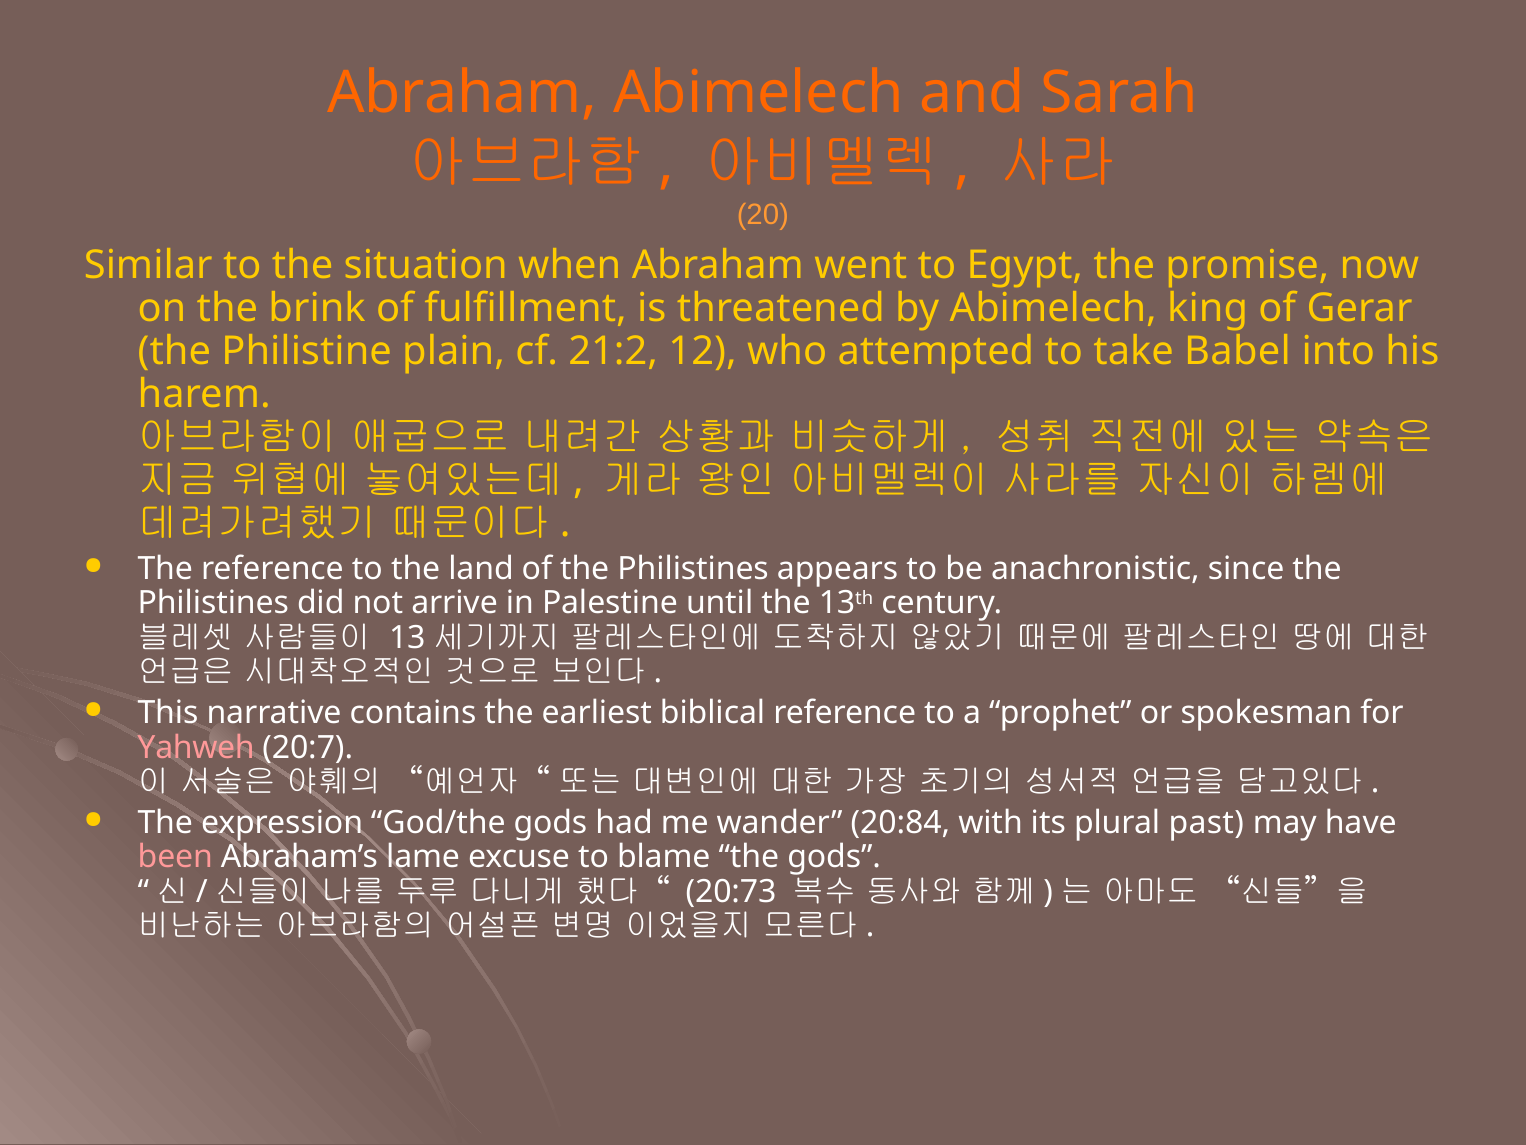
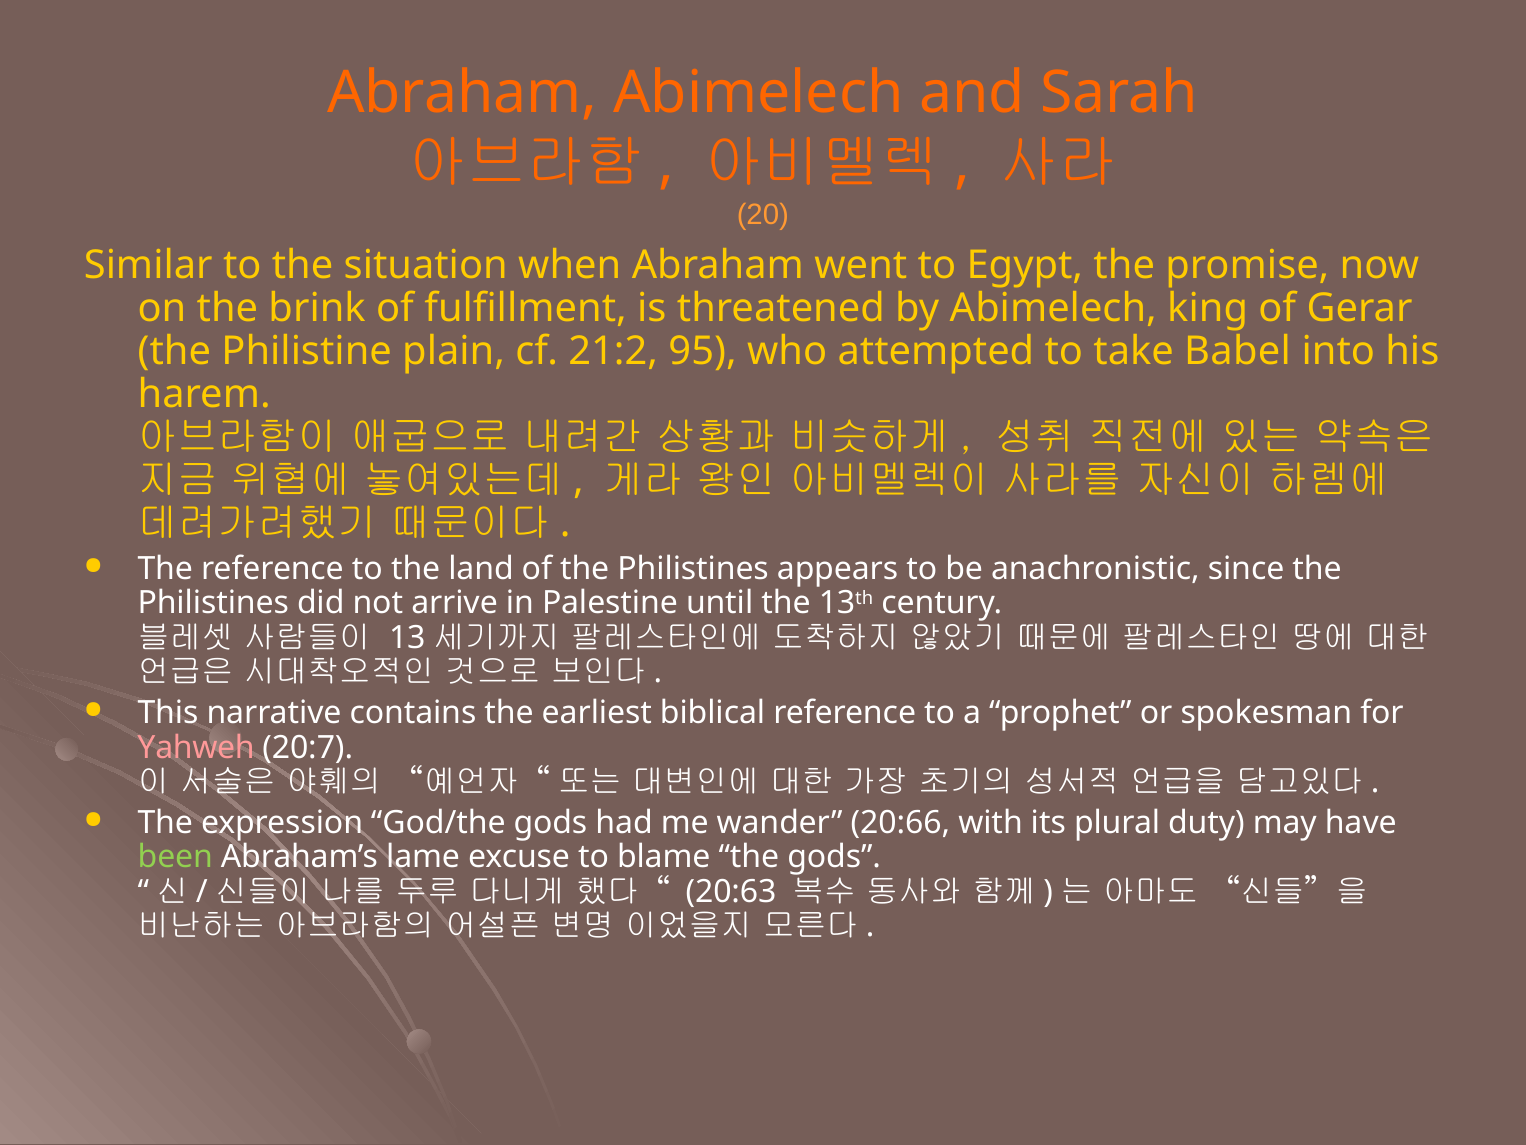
12: 12 -> 95
20:84: 20:84 -> 20:66
past: past -> duty
been colour: pink -> light green
20:73: 20:73 -> 20:63
